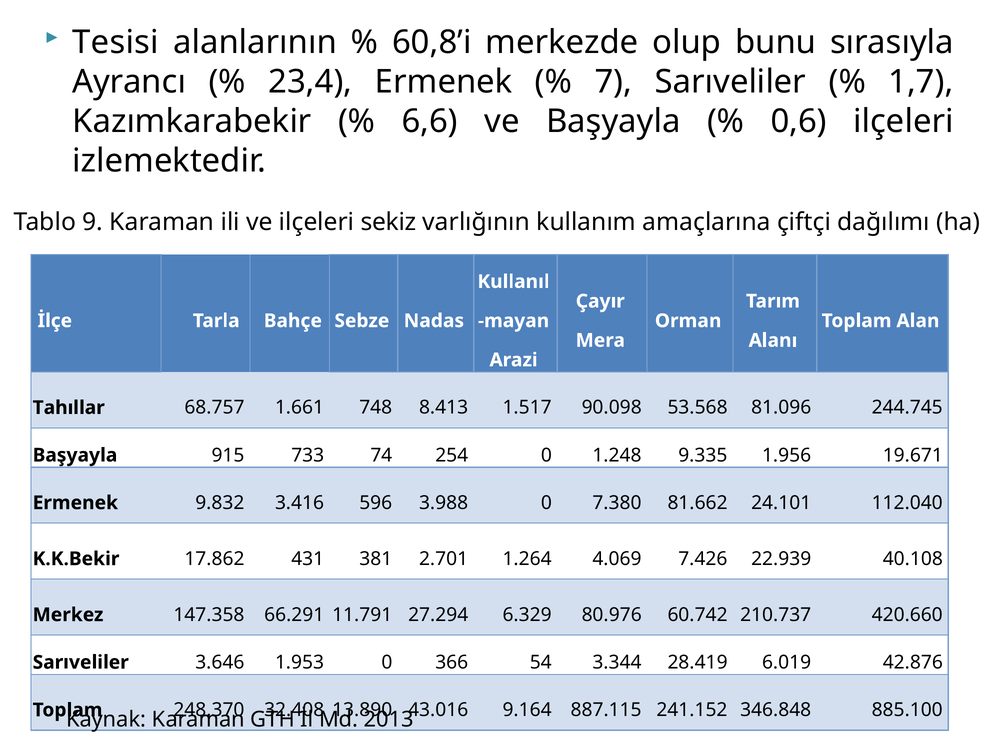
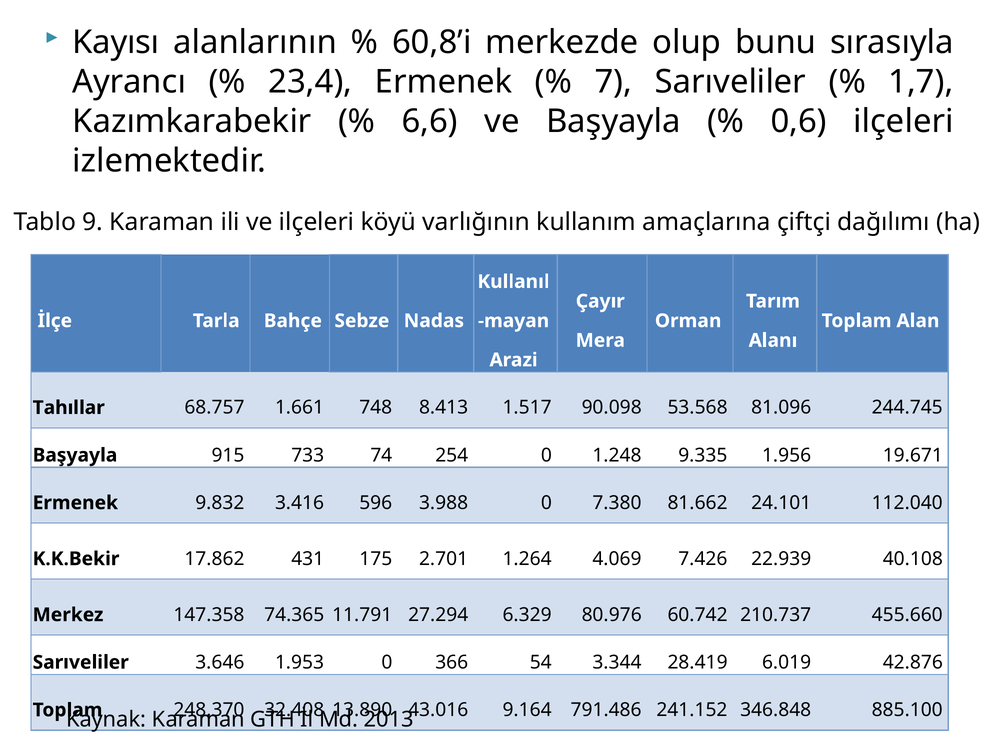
Tesisi: Tesisi -> Kayısı
sekiz: sekiz -> köyü
381: 381 -> 175
66.291: 66.291 -> 74.365
420.660: 420.660 -> 455.660
887.115: 887.115 -> 791.486
